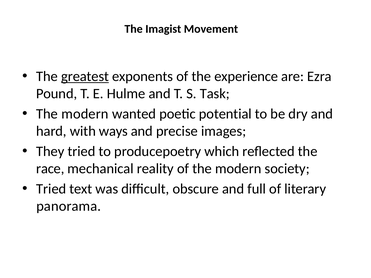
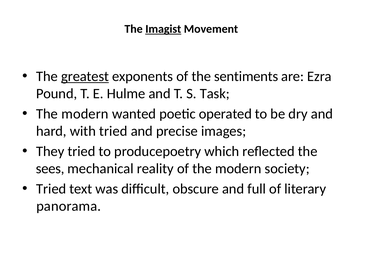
Imagist underline: none -> present
experience: experience -> sentiments
potential: potential -> operated
with ways: ways -> tried
race: race -> sees
